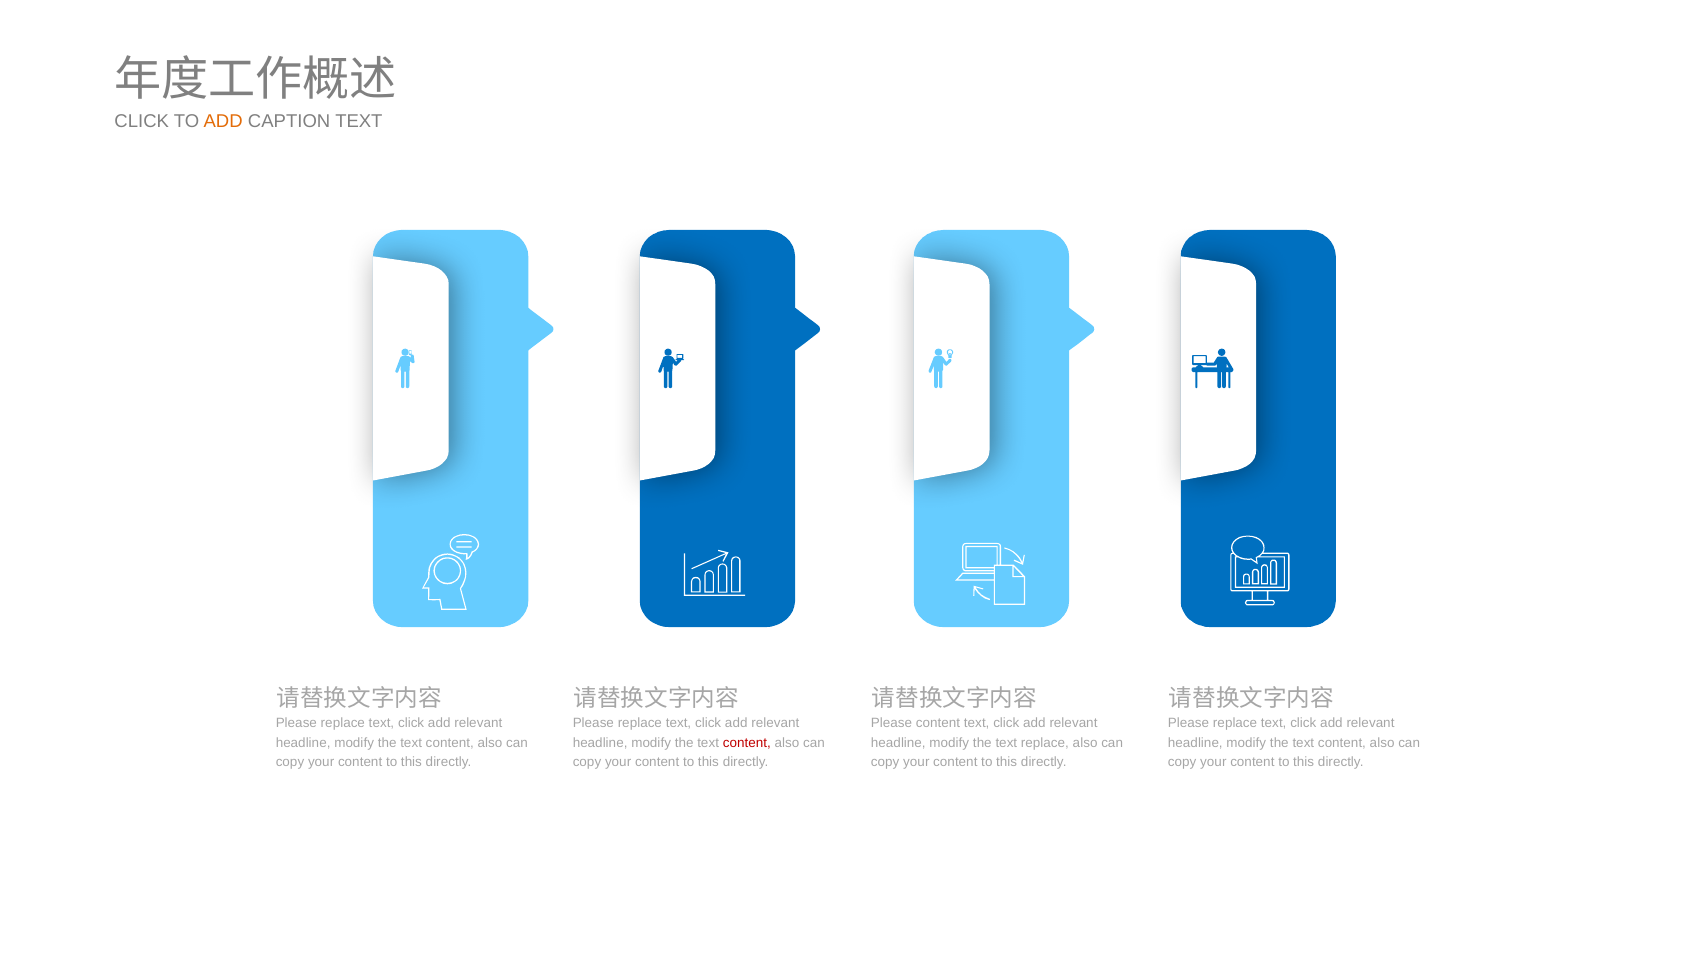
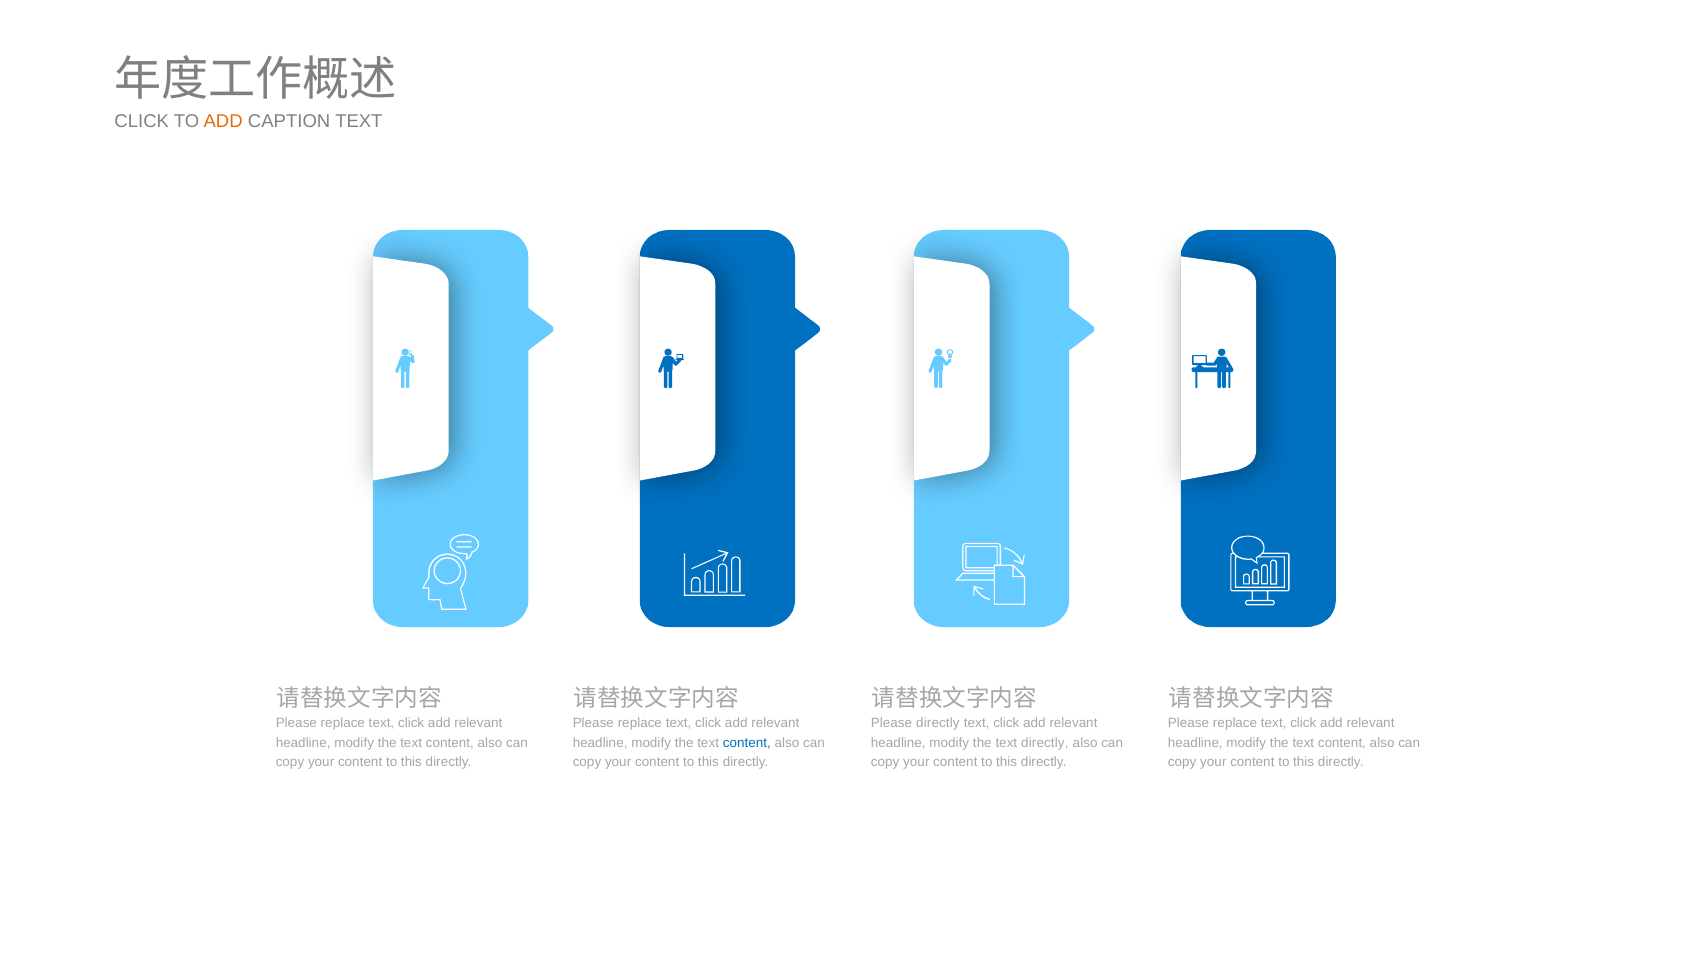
Please content: content -> directly
content at (747, 743) colour: red -> blue
text replace: replace -> directly
